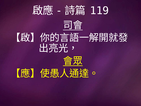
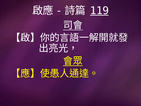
119 underline: none -> present
